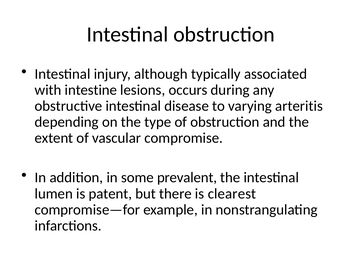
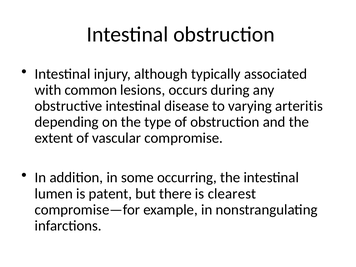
intestine: intestine -> common
prevalent: prevalent -> occurring
